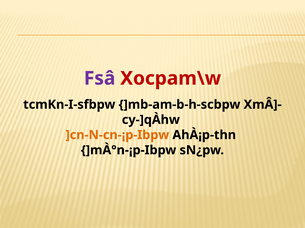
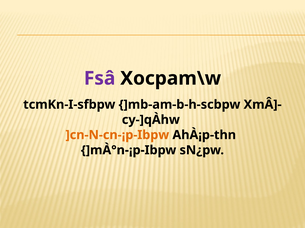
Xocpam\w colour: red -> black
